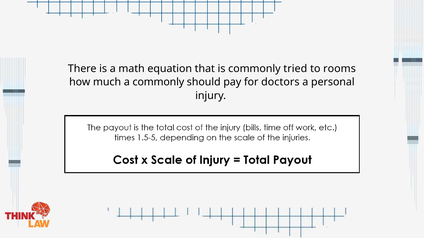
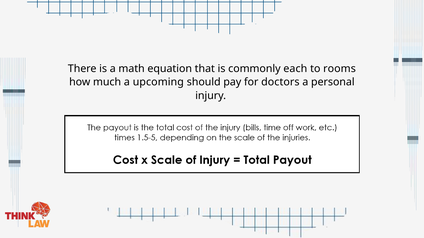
tried: tried -> each
a commonly: commonly -> upcoming
